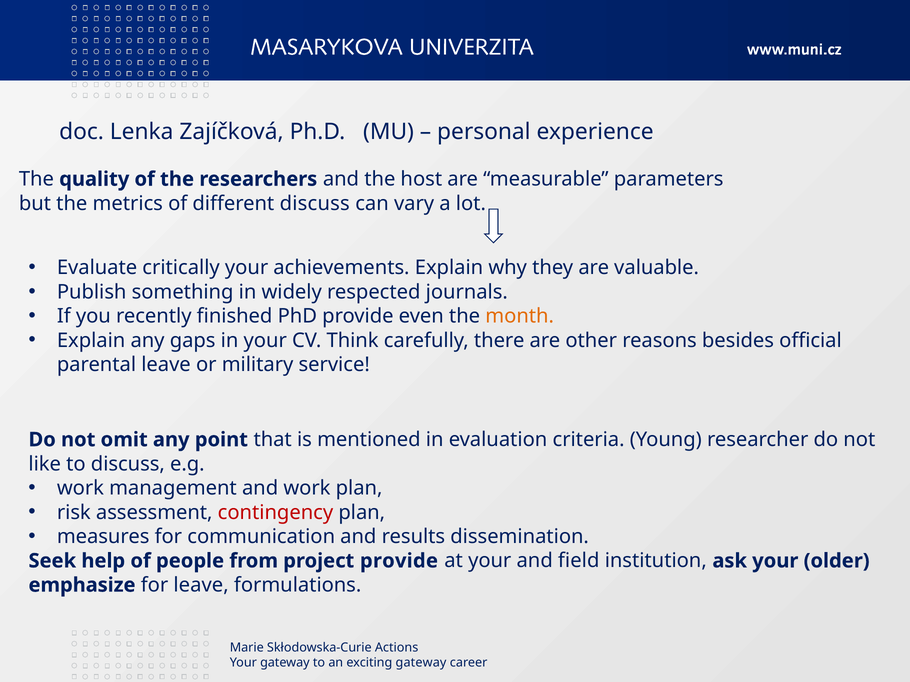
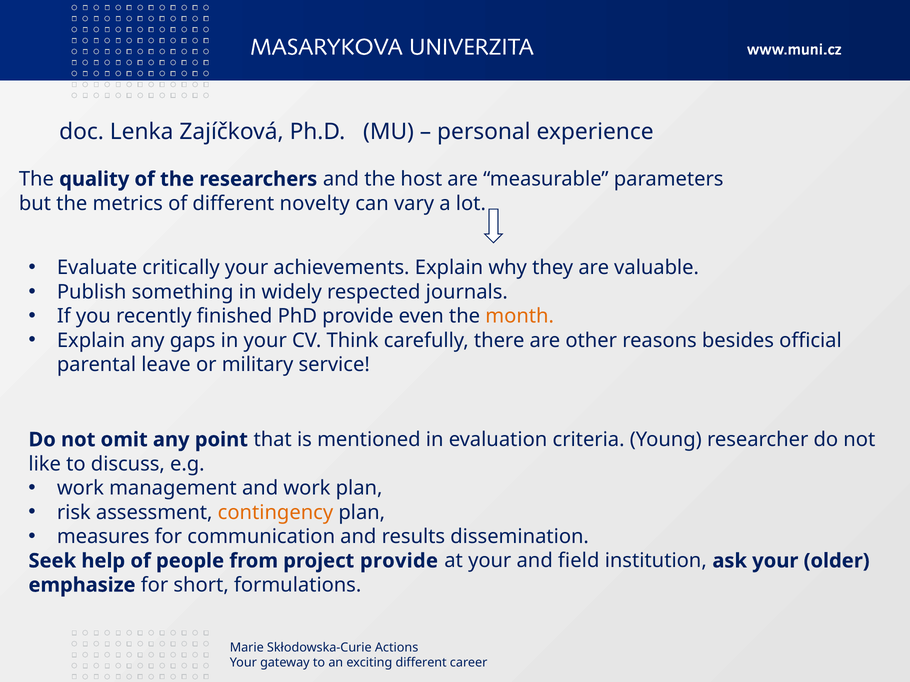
different discuss: discuss -> novelty
contingency colour: red -> orange
for leave: leave -> short
exciting gateway: gateway -> different
